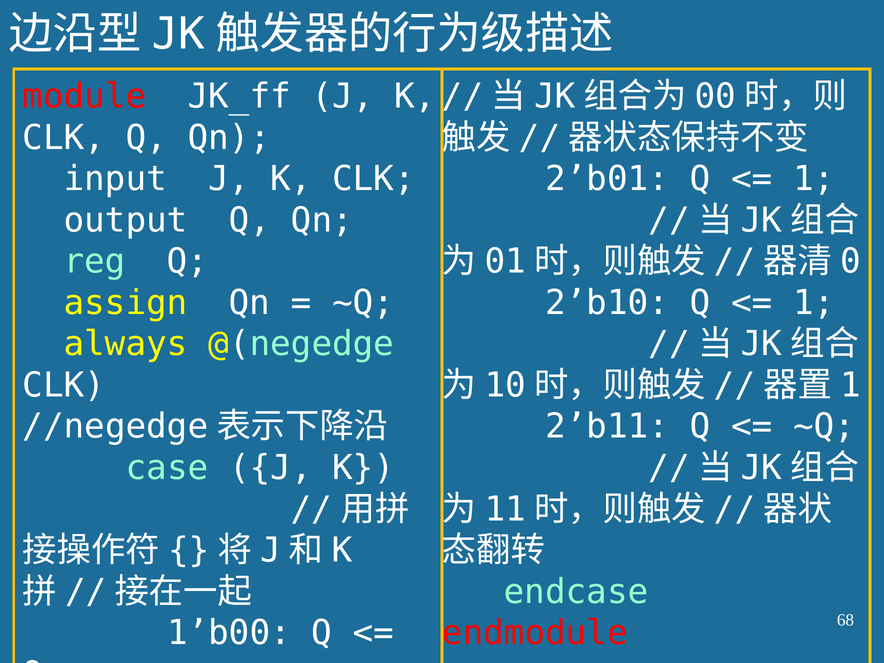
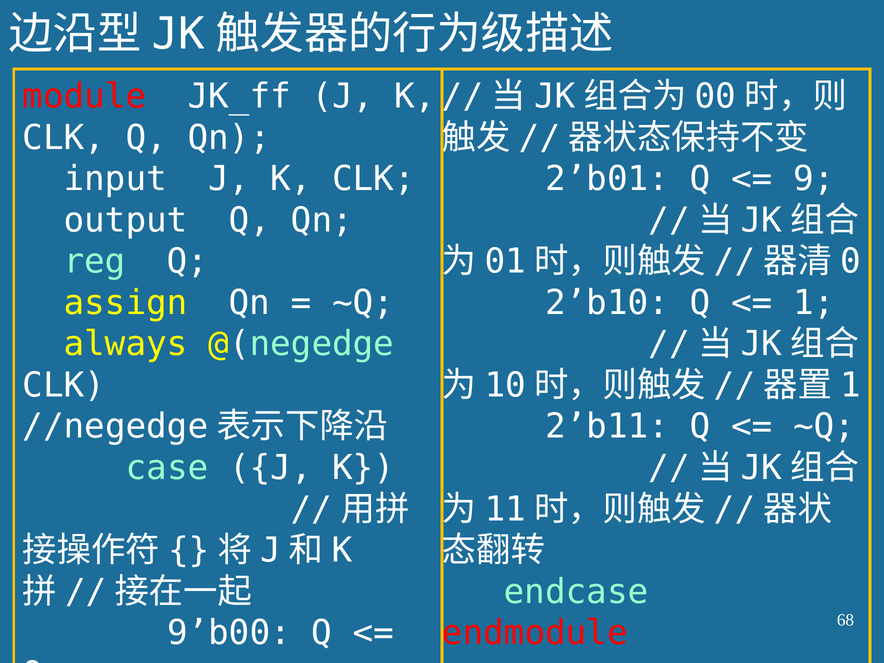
1 at (814, 179): 1 -> 9
1’b00: 1’b00 -> 9’b00
